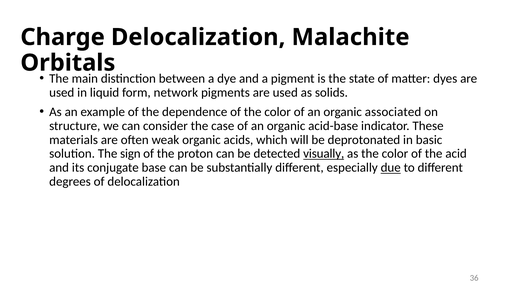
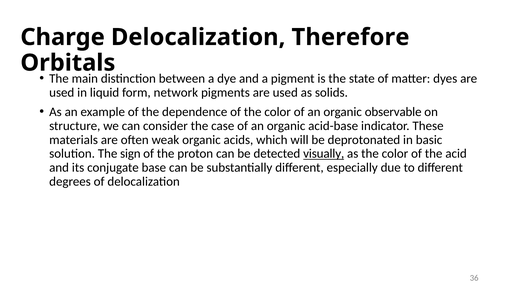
Malachite: Malachite -> Therefore
associated: associated -> observable
due underline: present -> none
